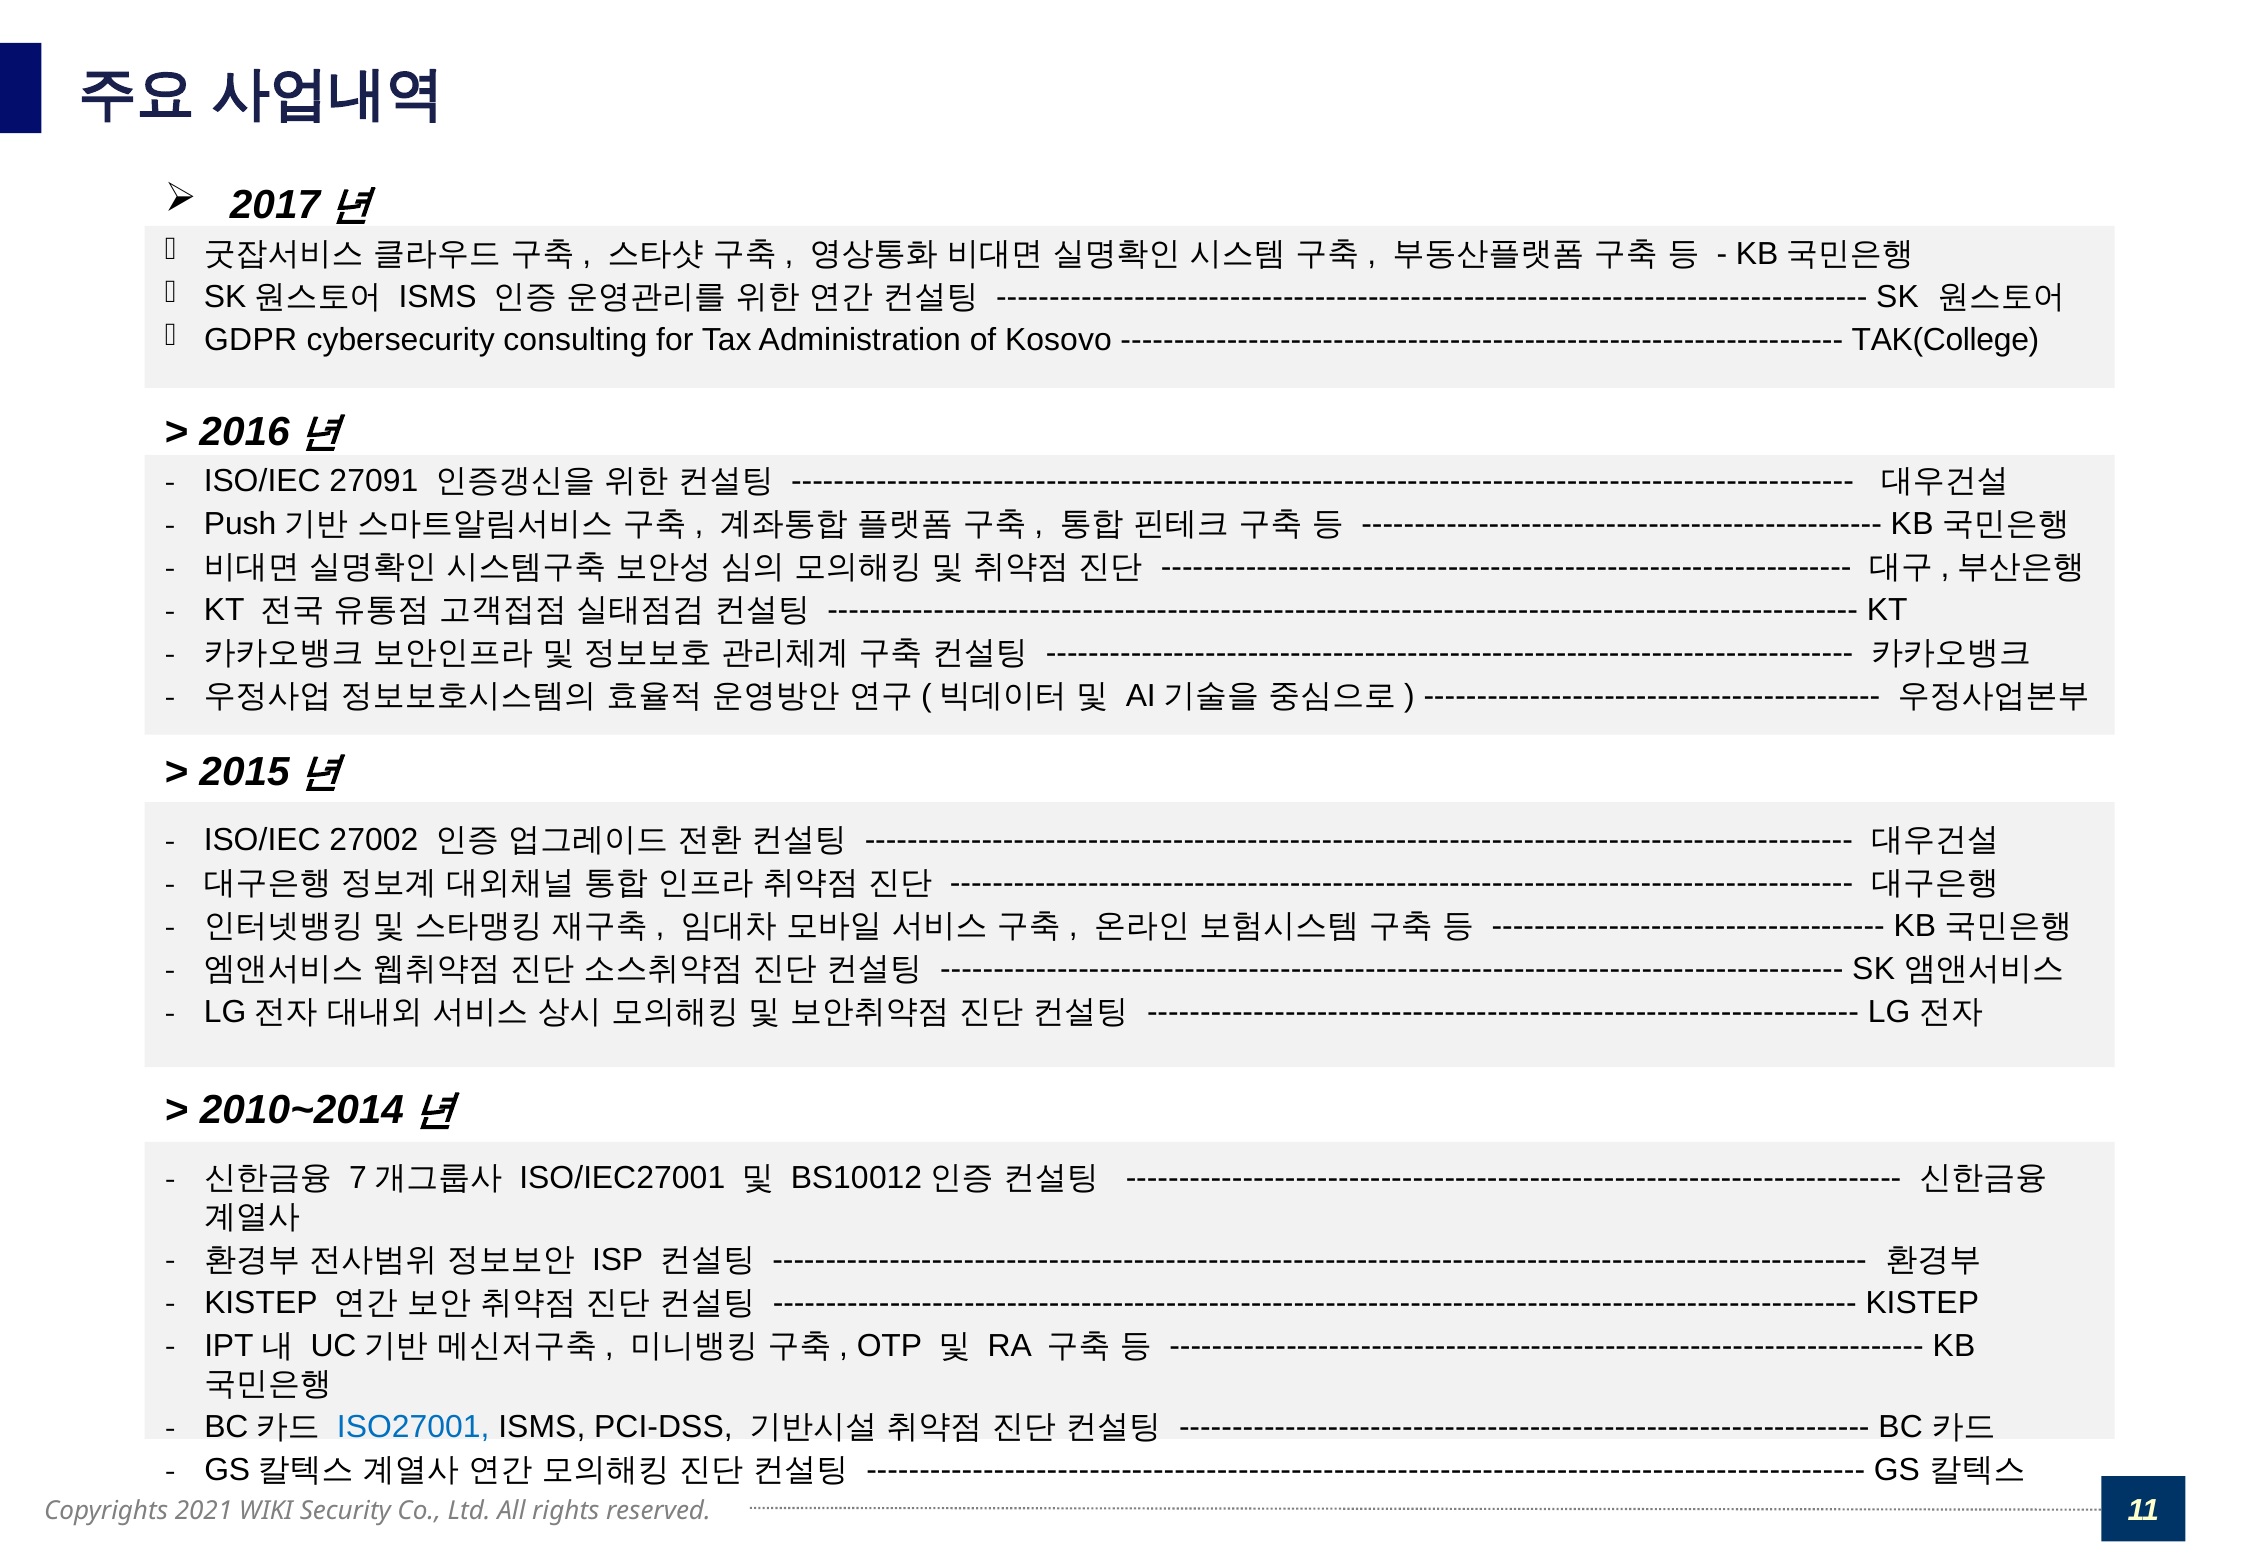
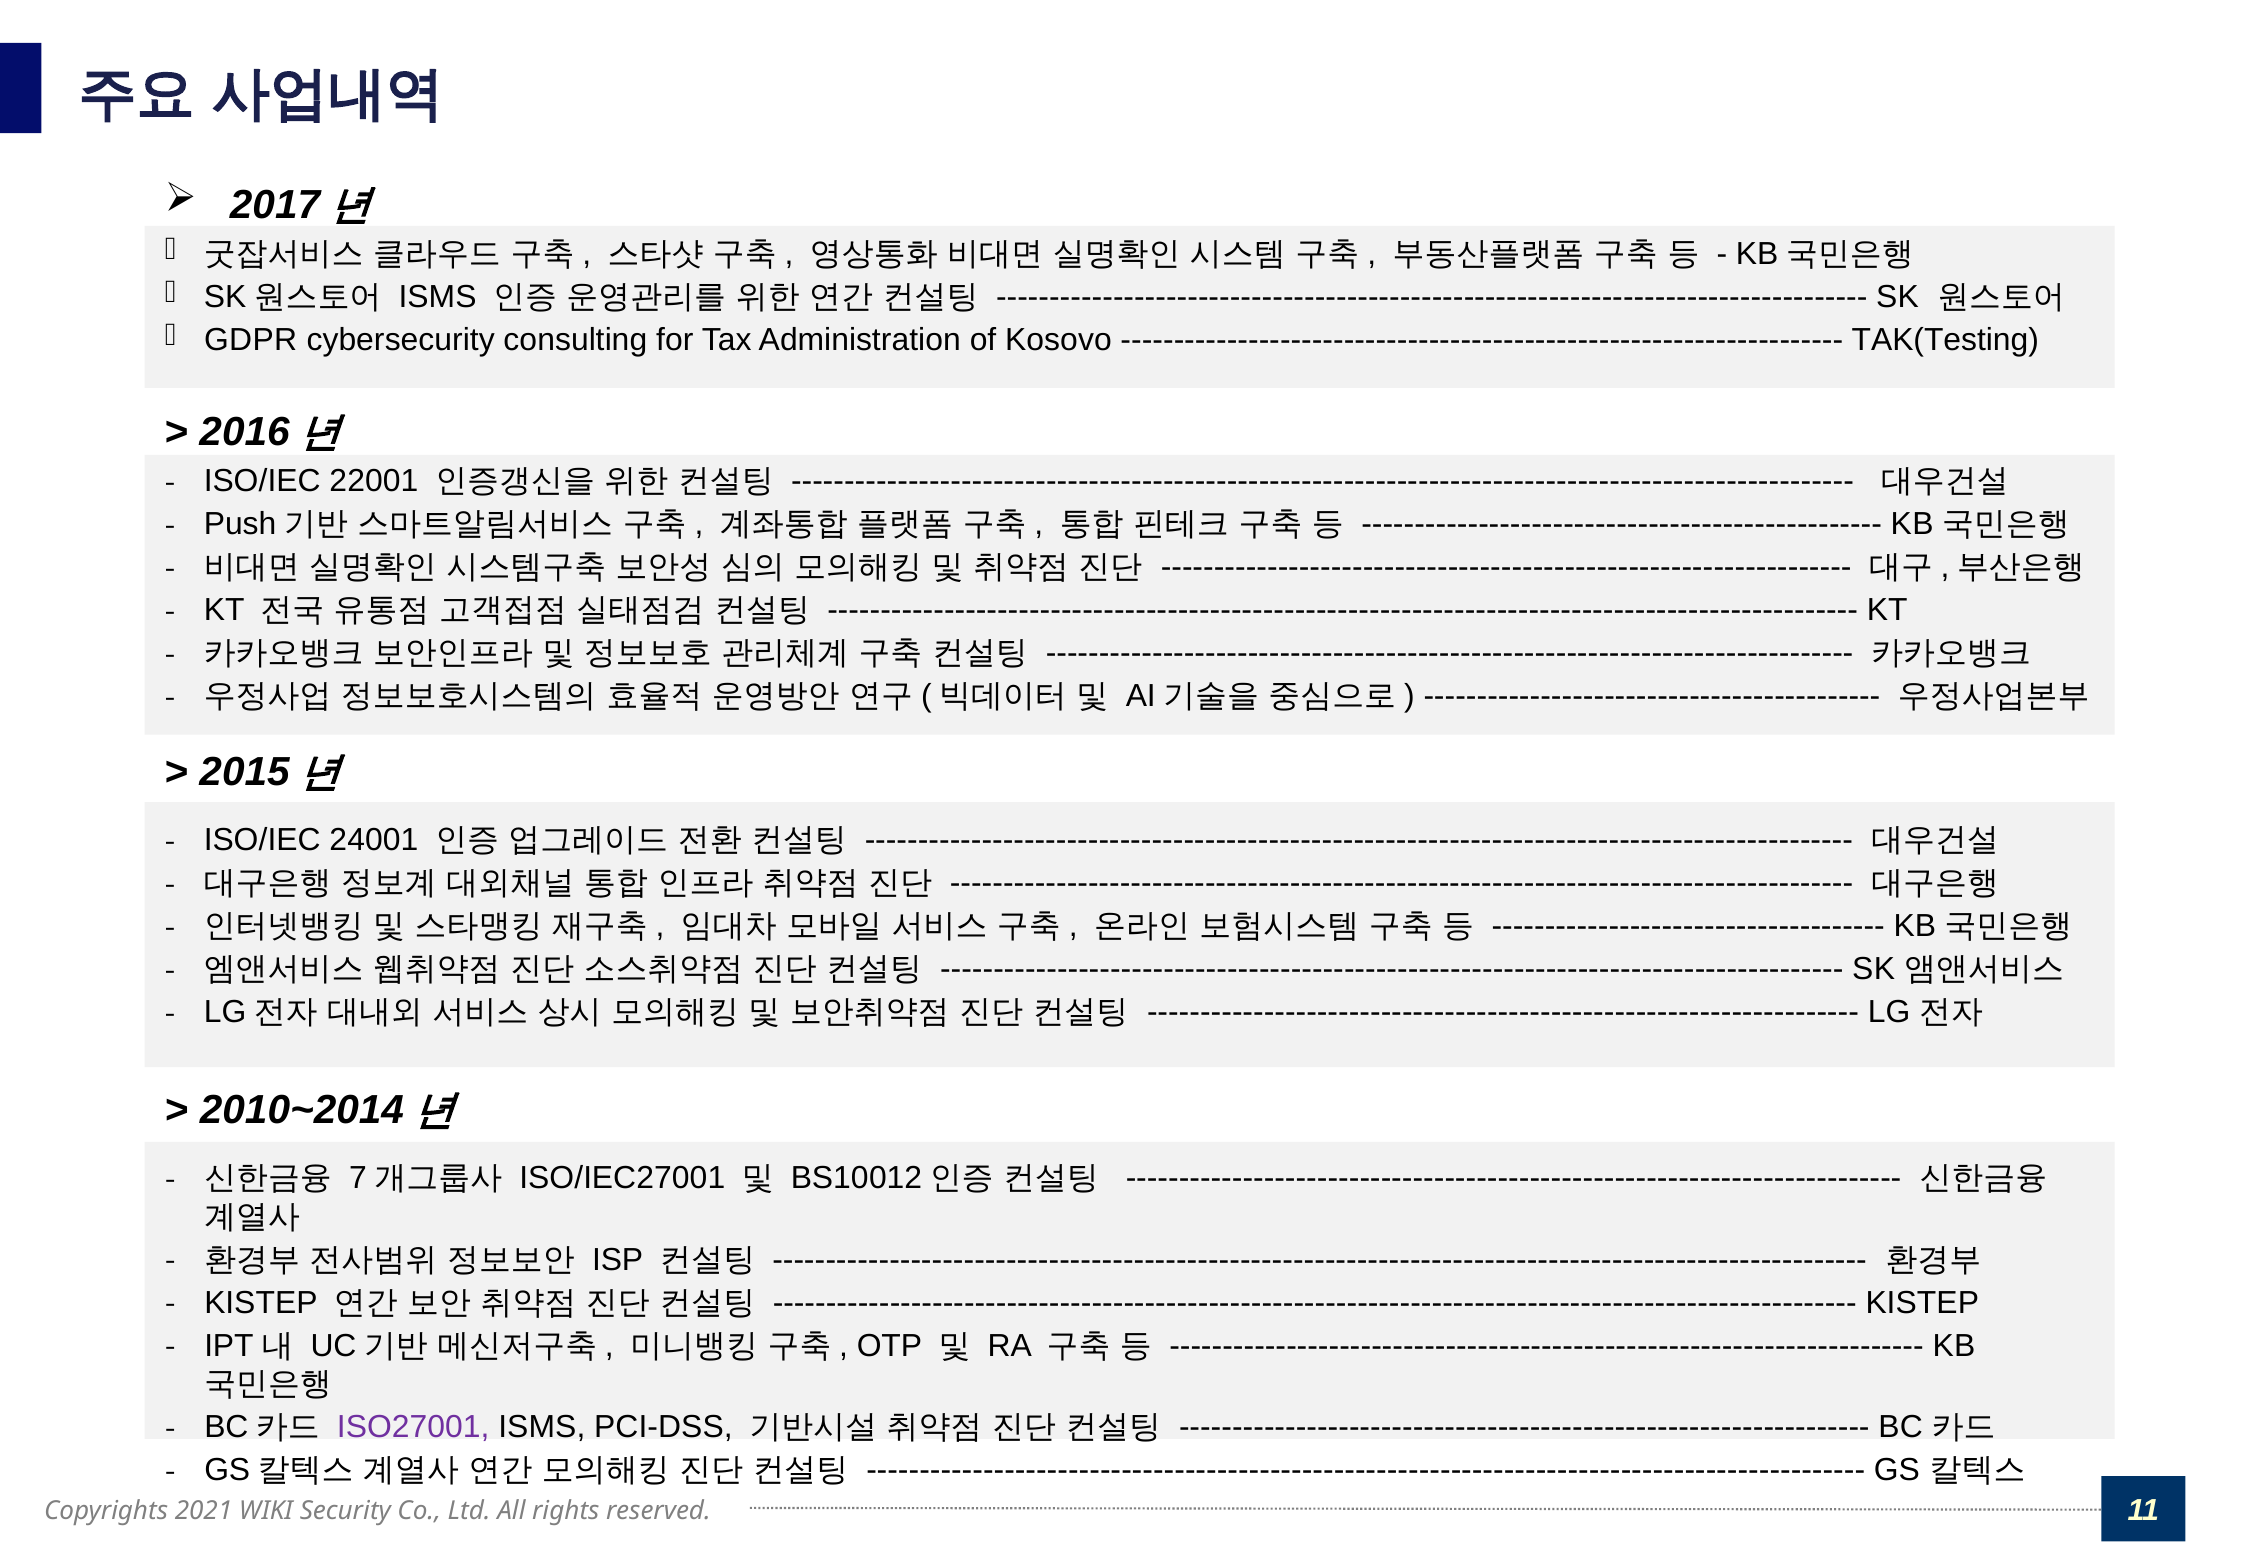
TAK(College: TAK(College -> TAK(Testing
27091: 27091 -> 22001
27002: 27002 -> 24001
ISO27001 colour: blue -> purple
